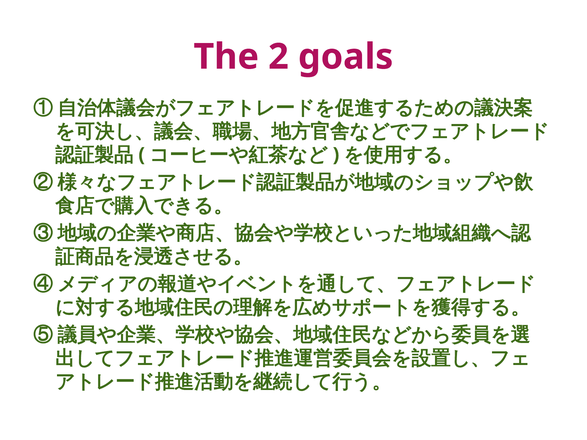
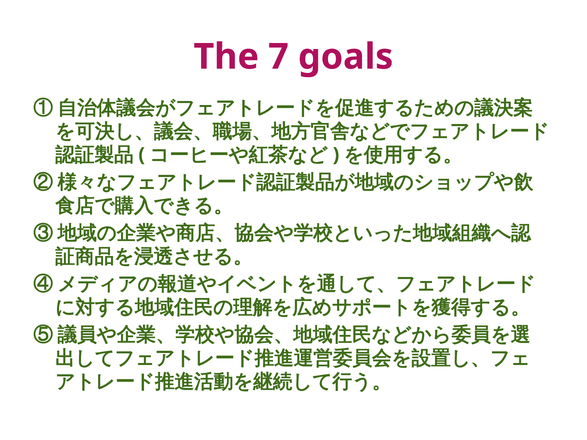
2: 2 -> 7
